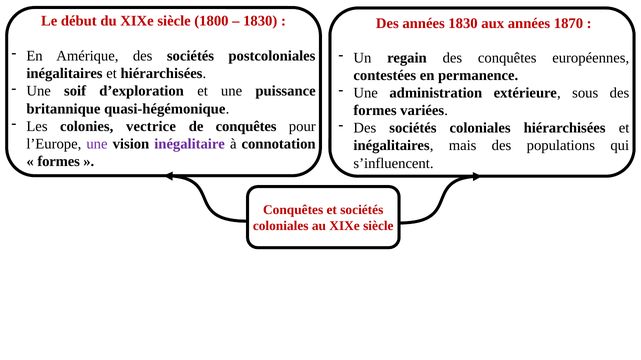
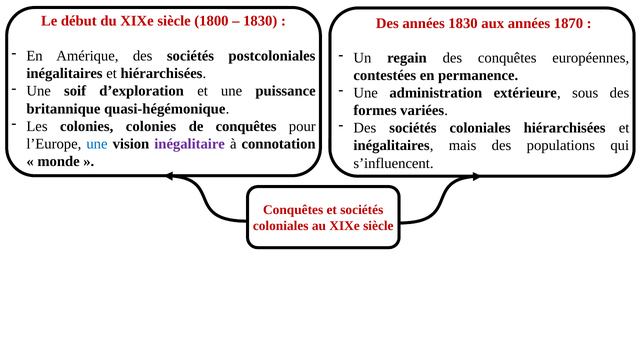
colonies vectrice: vectrice -> colonies
une at (97, 144) colour: purple -> blue
formes at (59, 162): formes -> monde
